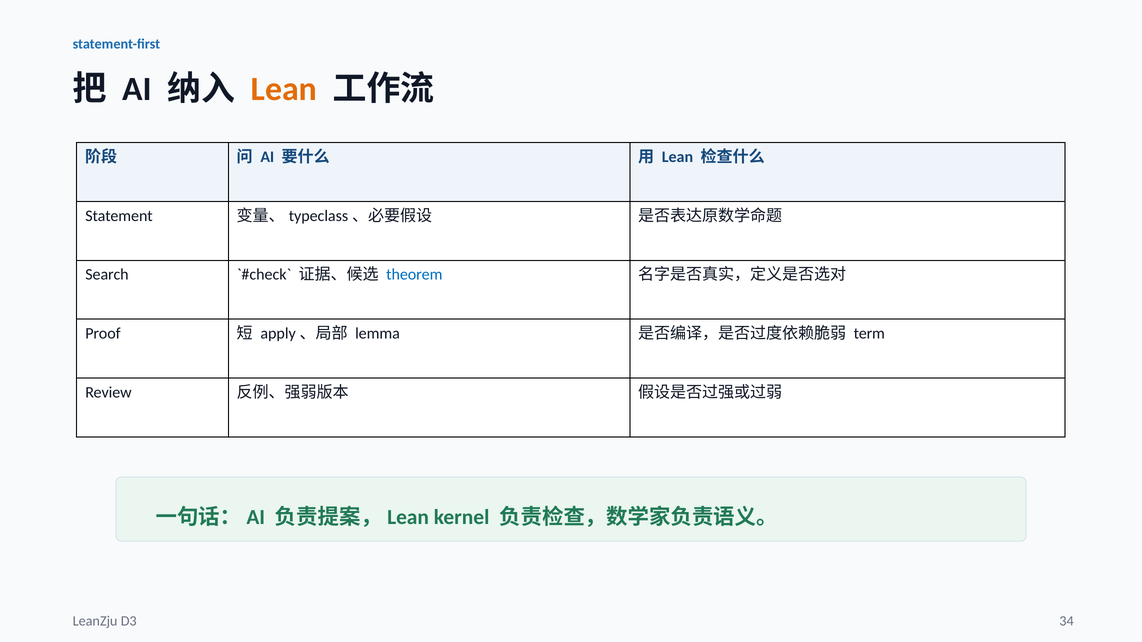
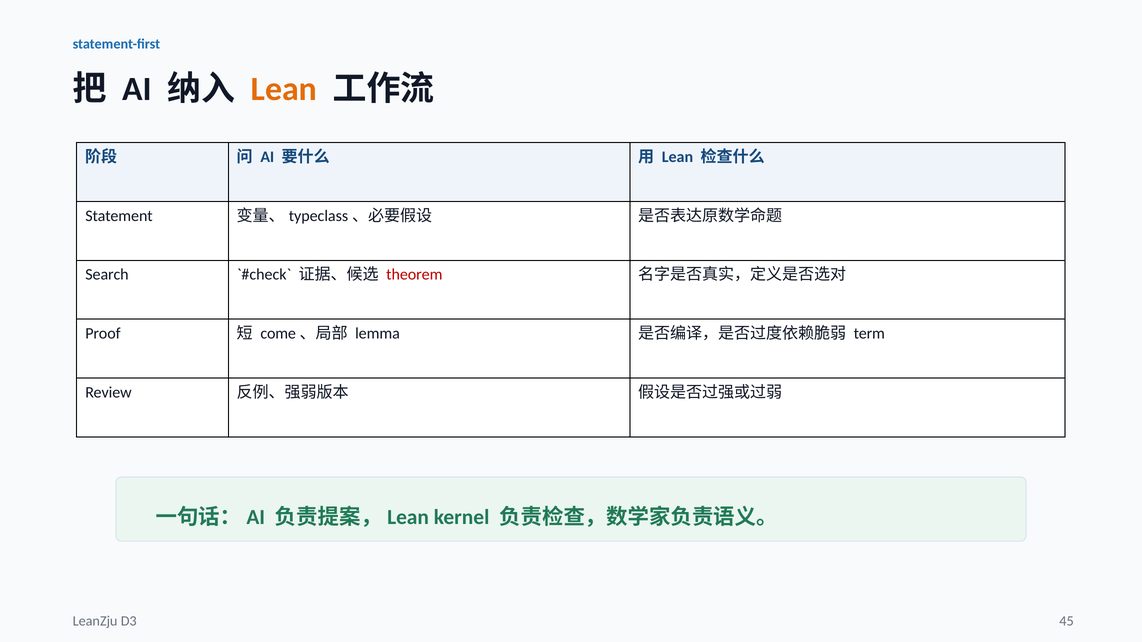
theorem colour: blue -> red
apply: apply -> come
34: 34 -> 45
